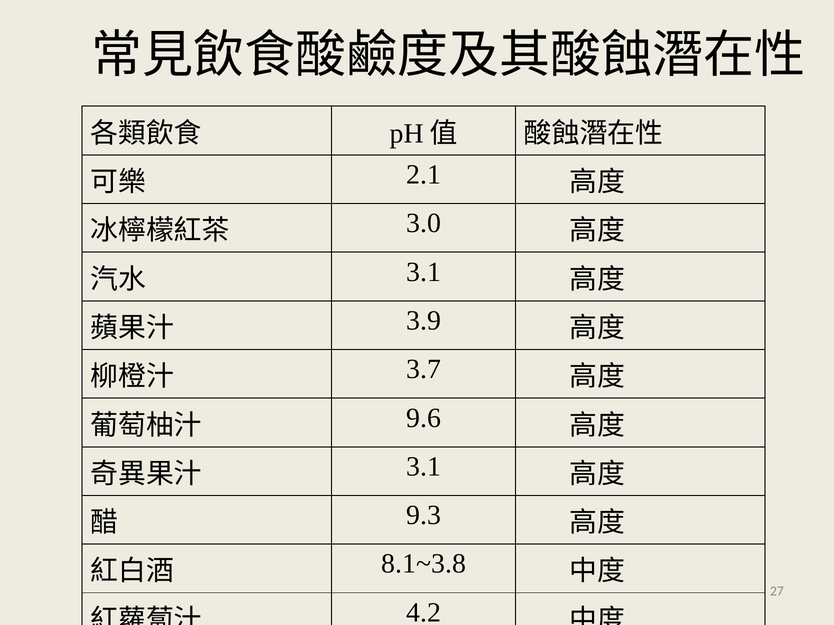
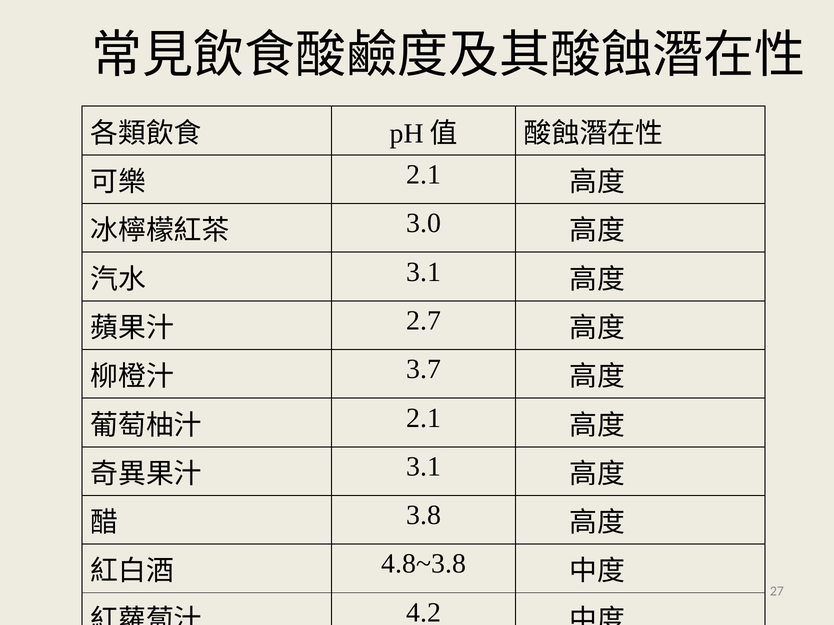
3.9: 3.9 -> 2.7
9.6 at (424, 418): 9.6 -> 2.1
9.3: 9.3 -> 3.8
8.1~3.8: 8.1~3.8 -> 4.8~3.8
